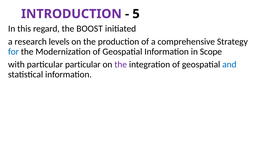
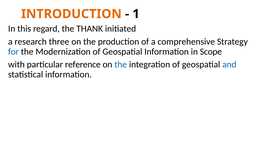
INTRODUCTION colour: purple -> orange
5: 5 -> 1
BOOST: BOOST -> THANK
levels: levels -> three
particular particular: particular -> reference
the at (121, 64) colour: purple -> blue
